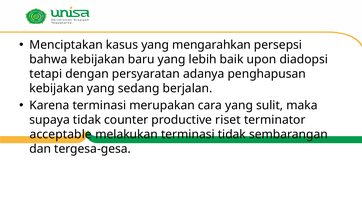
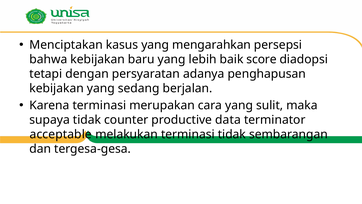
upon: upon -> score
riset: riset -> data
